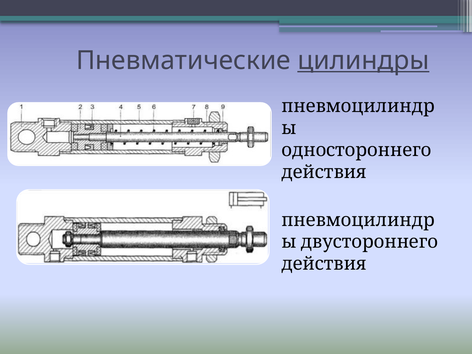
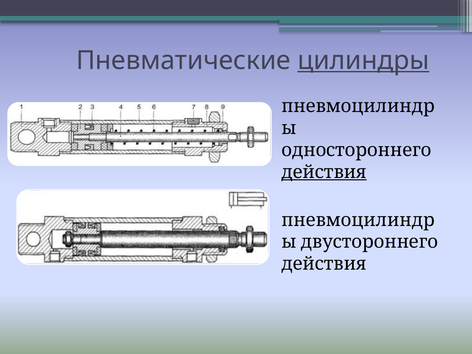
действия at (324, 172) underline: none -> present
